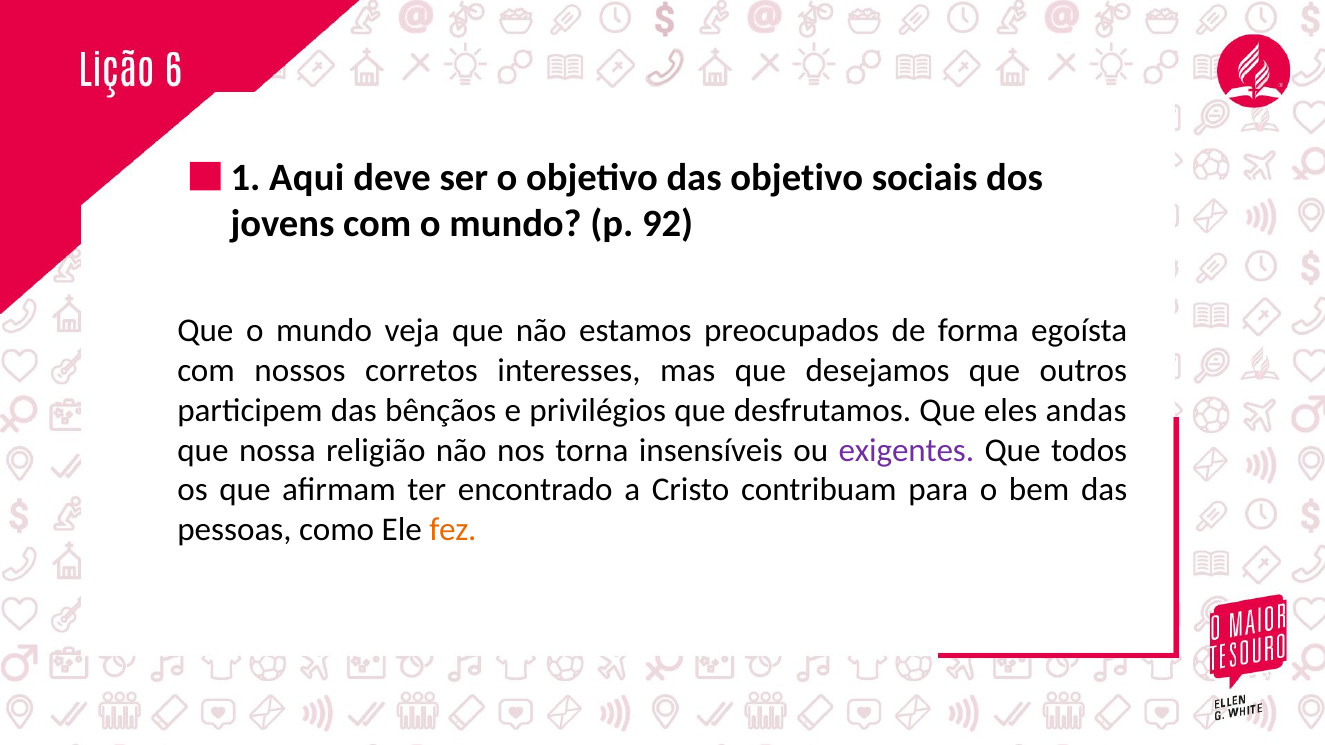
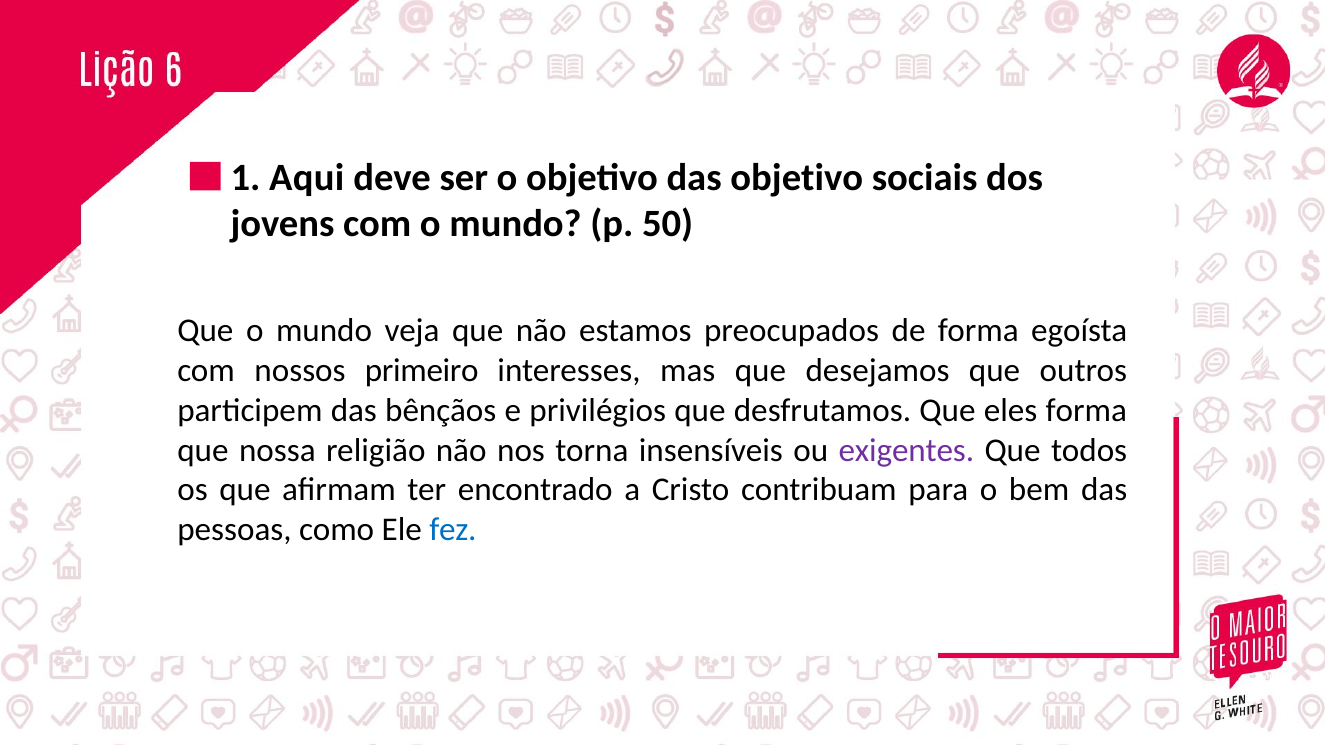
92: 92 -> 50
corretos: corretos -> primeiro
eles andas: andas -> forma
fez colour: orange -> blue
